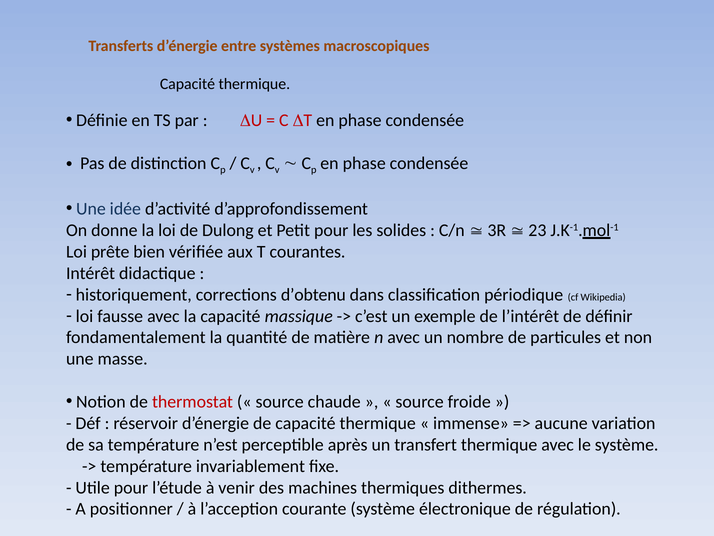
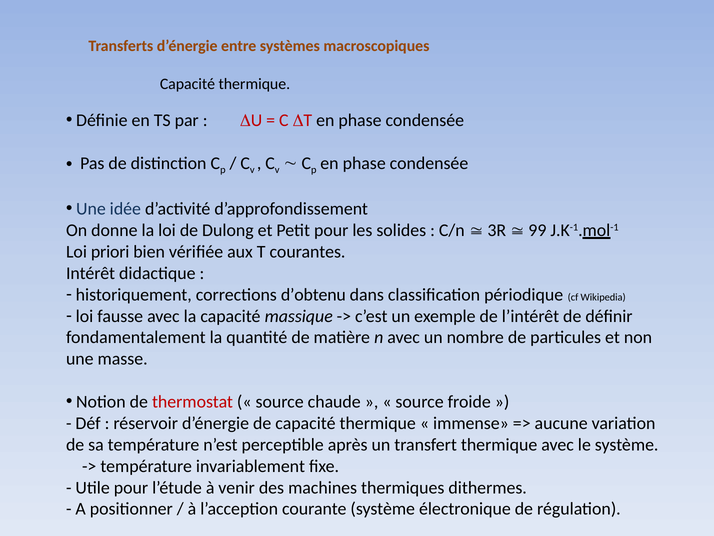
23: 23 -> 99
prête: prête -> priori
